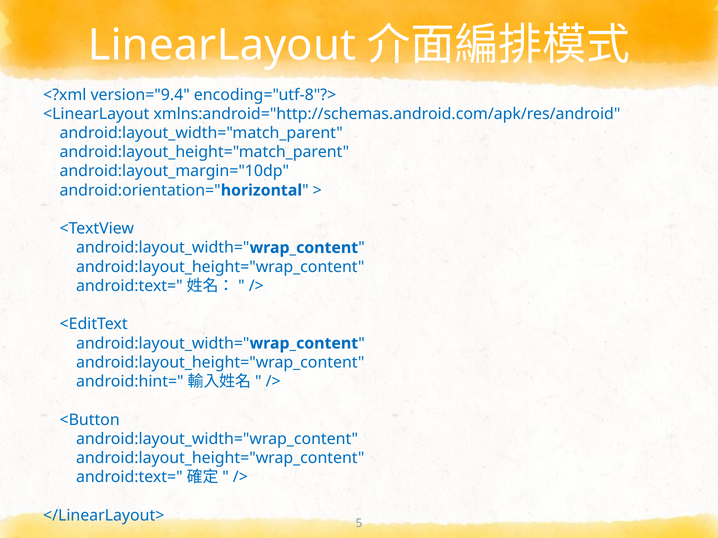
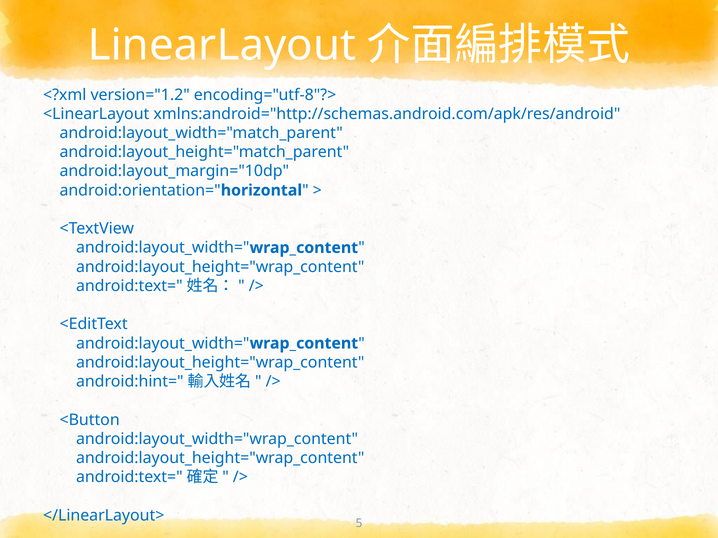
version="9.4: version="9.4 -> version="1.2
